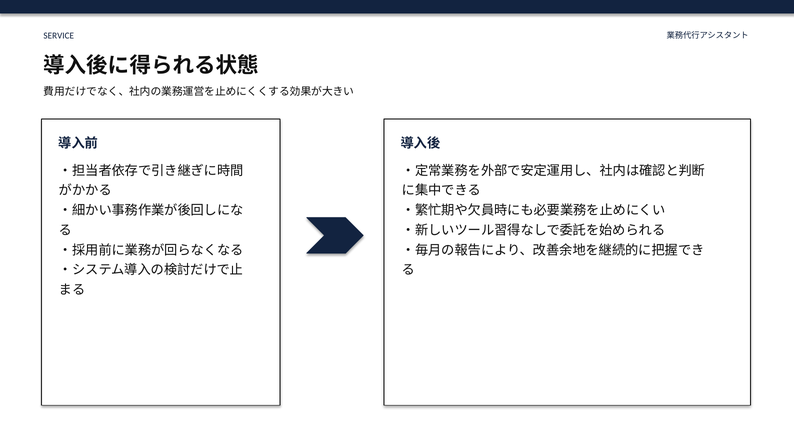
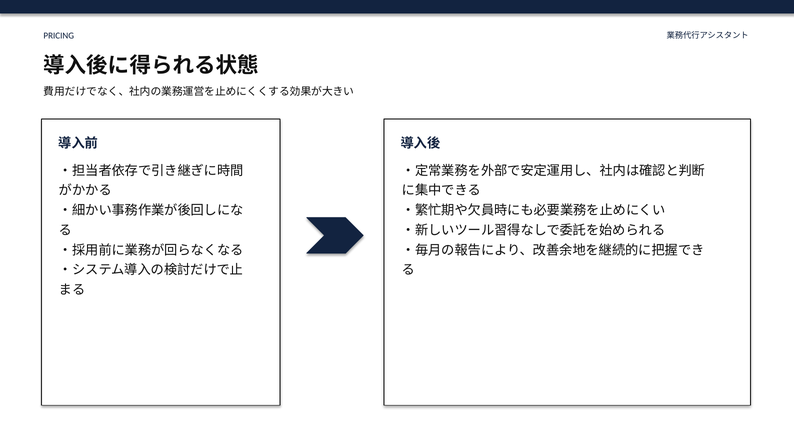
SERVICE: SERVICE -> PRICING
